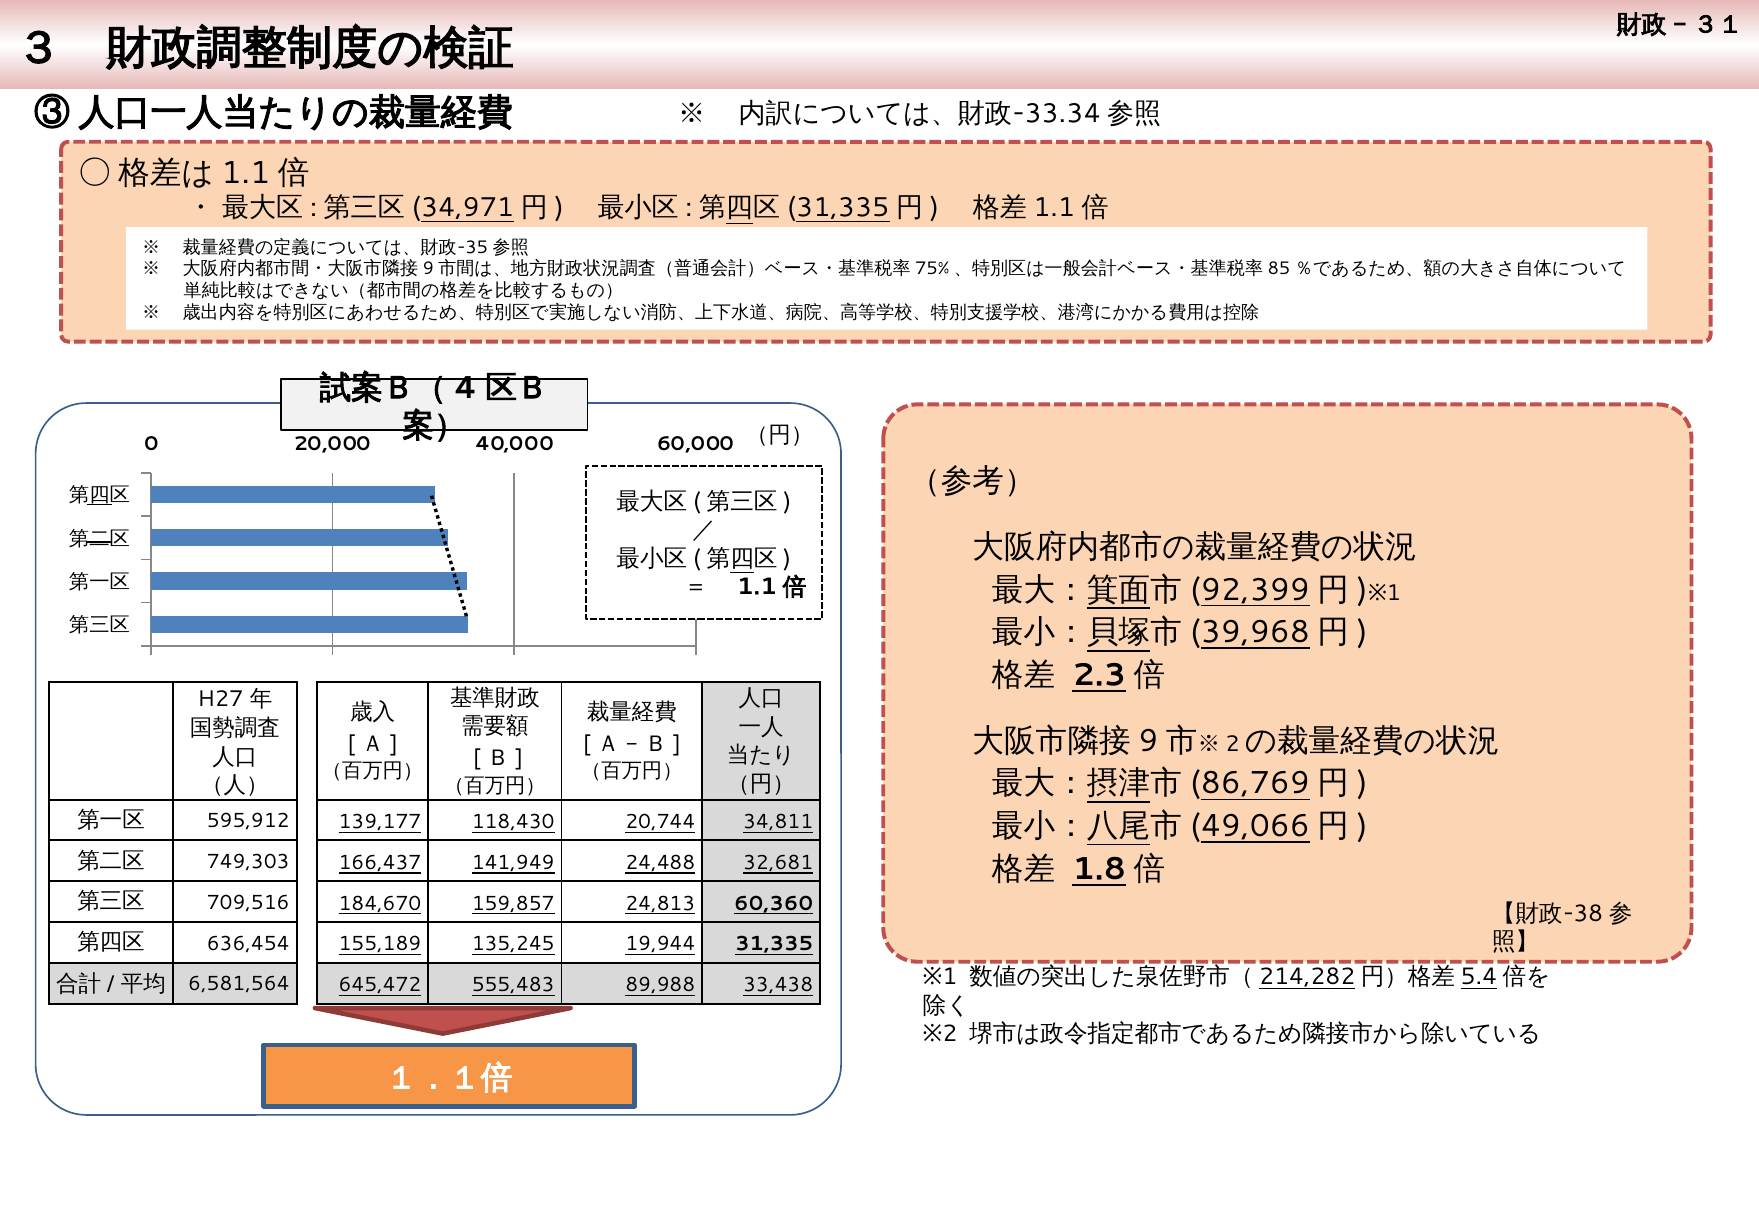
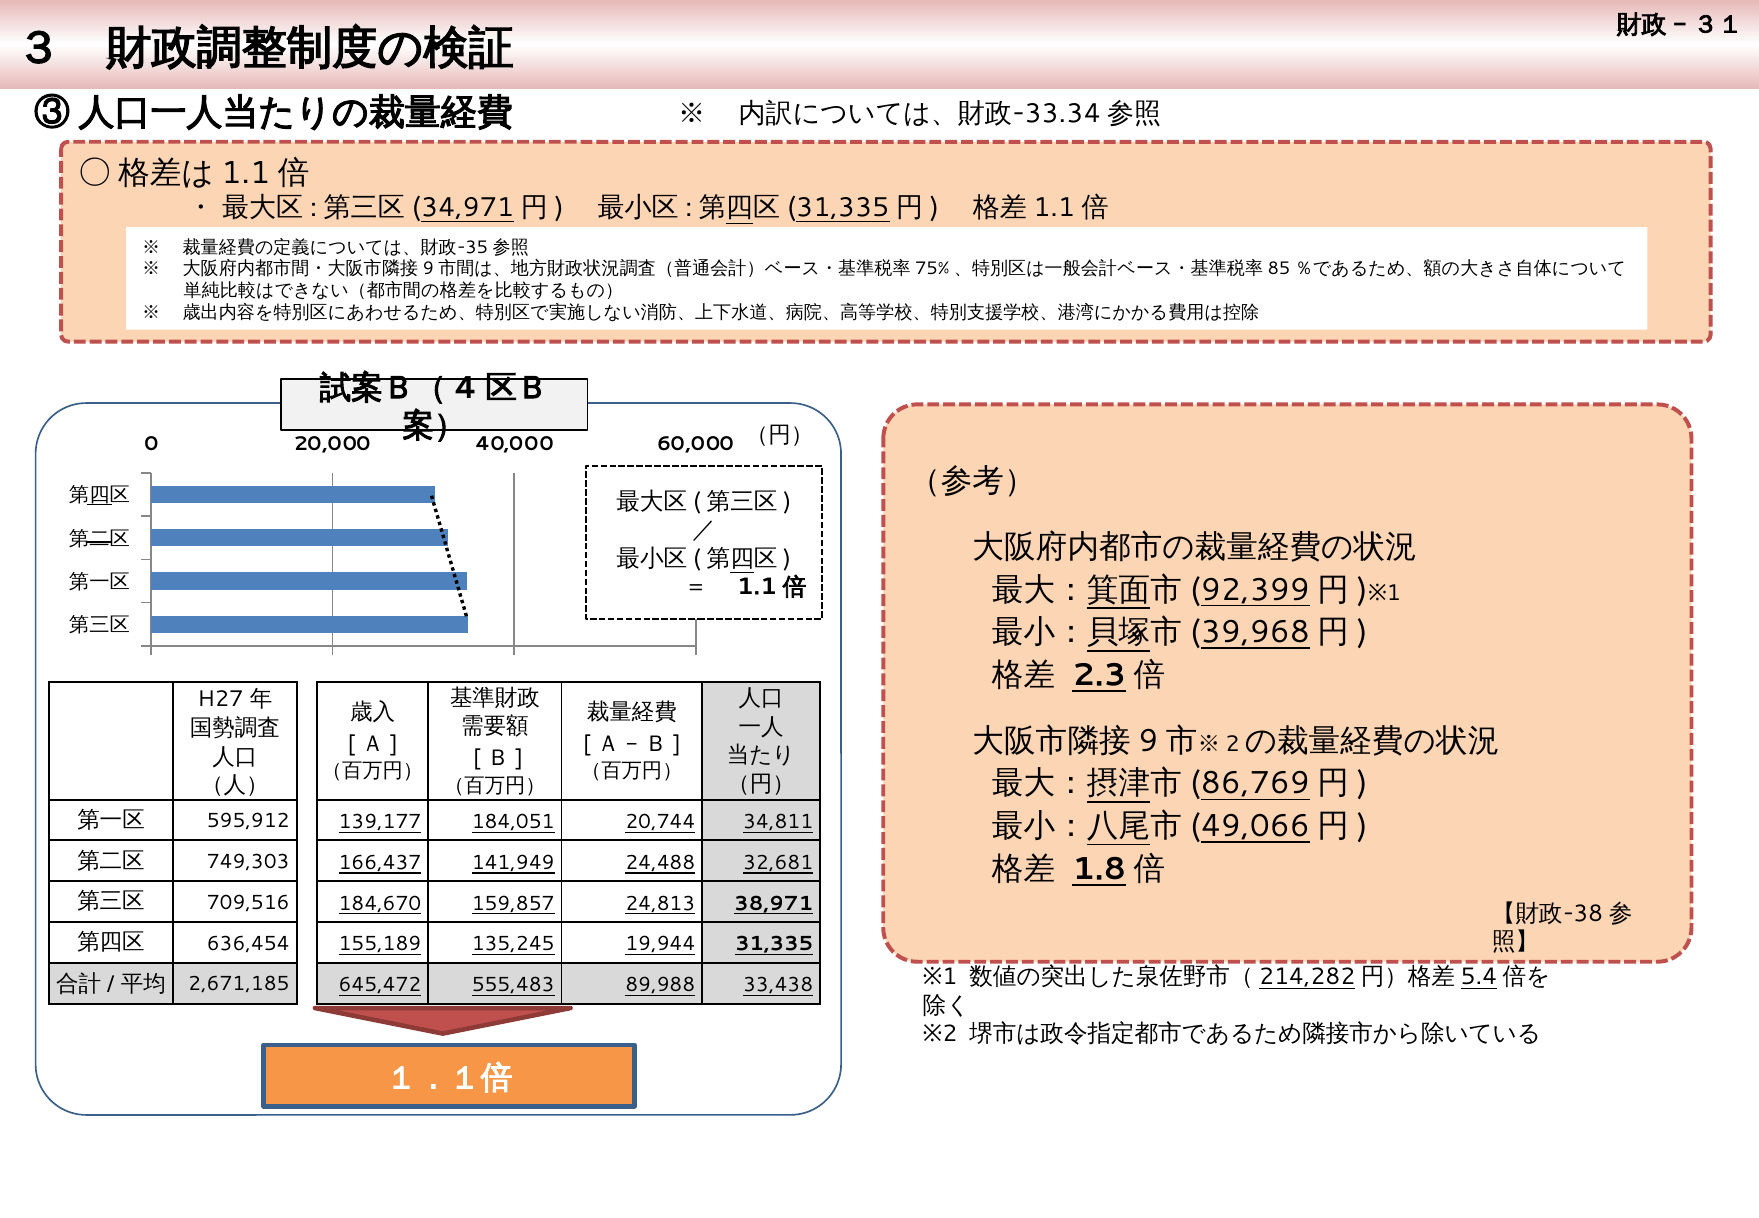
118,430: 118,430 -> 184,051
60,360: 60,360 -> 38,971
6,581,564: 6,581,564 -> 2,671,185
